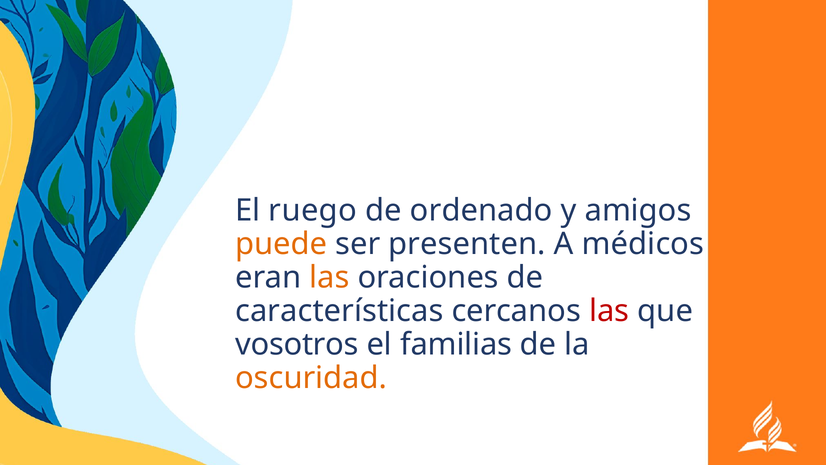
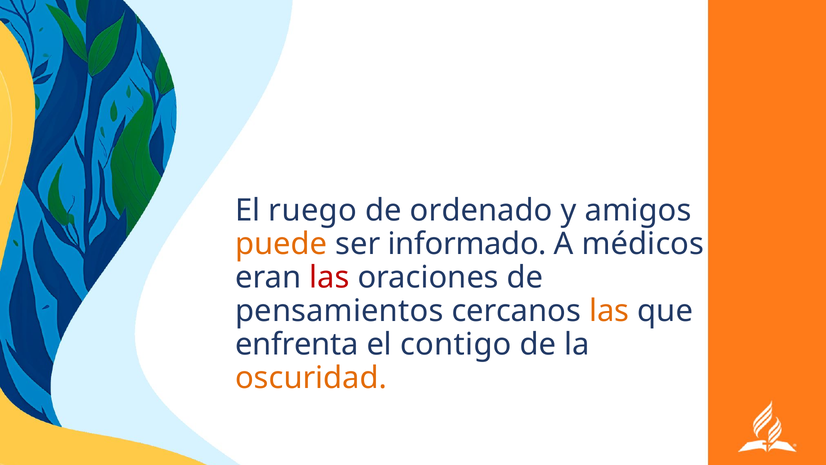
presenten: presenten -> informado
las at (329, 277) colour: orange -> red
características: características -> pensamientos
las at (609, 311) colour: red -> orange
vosotros: vosotros -> enfrenta
familias: familias -> contigo
